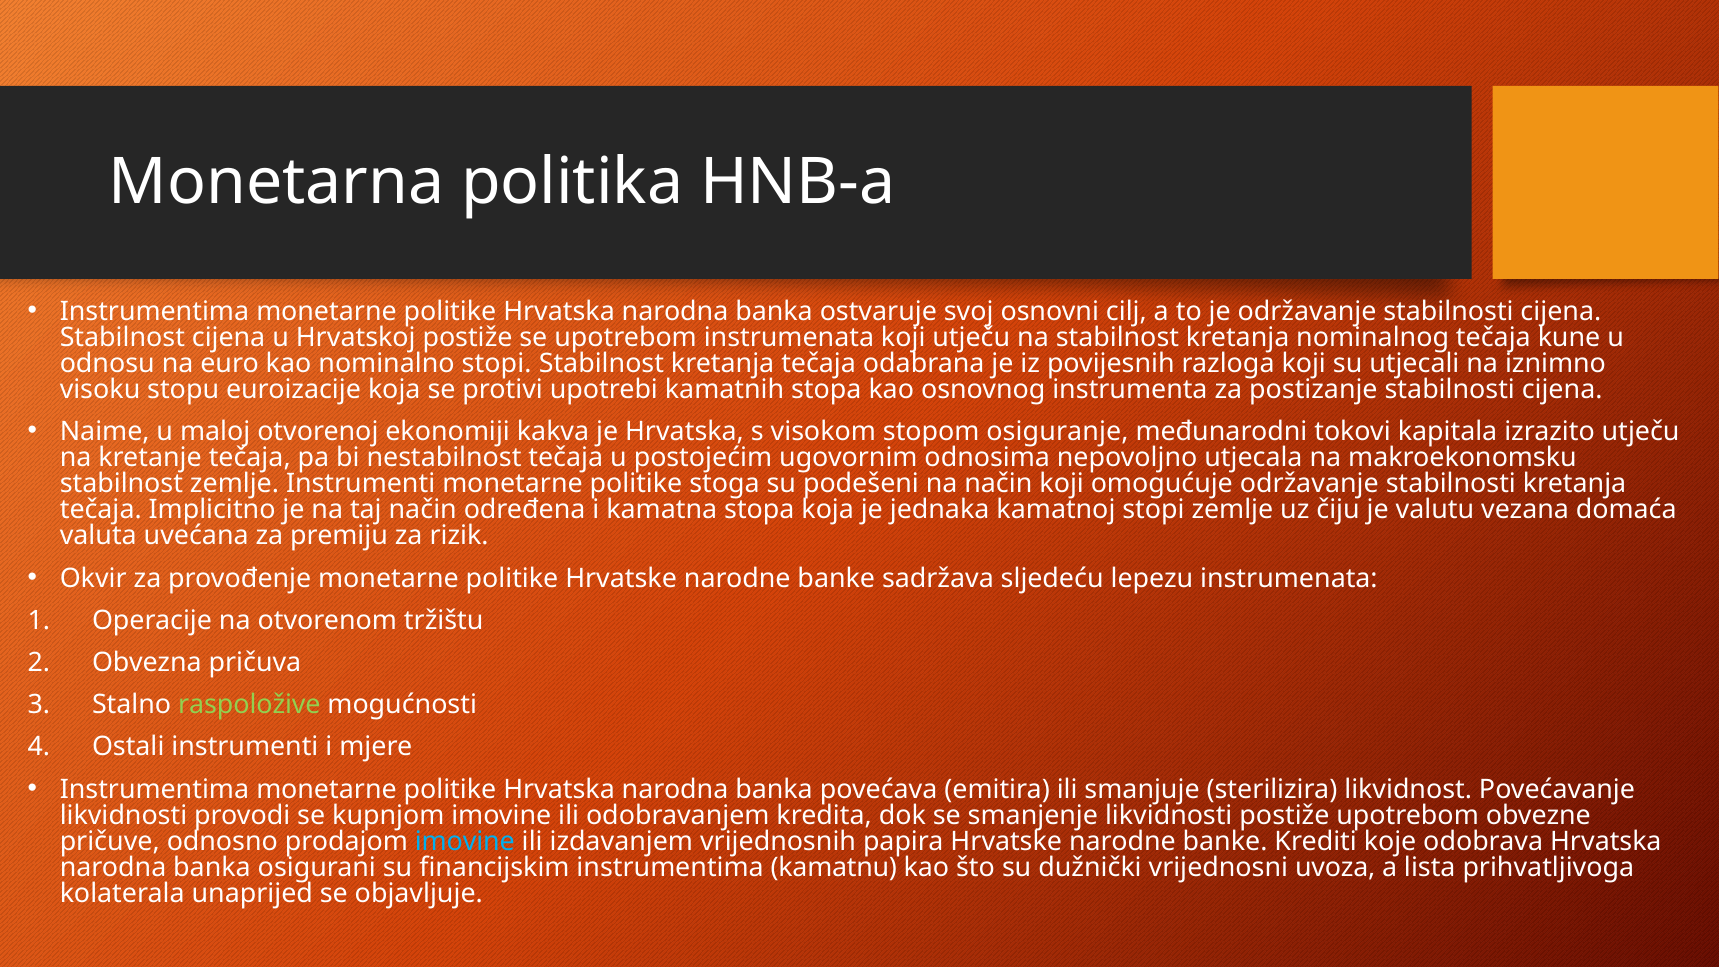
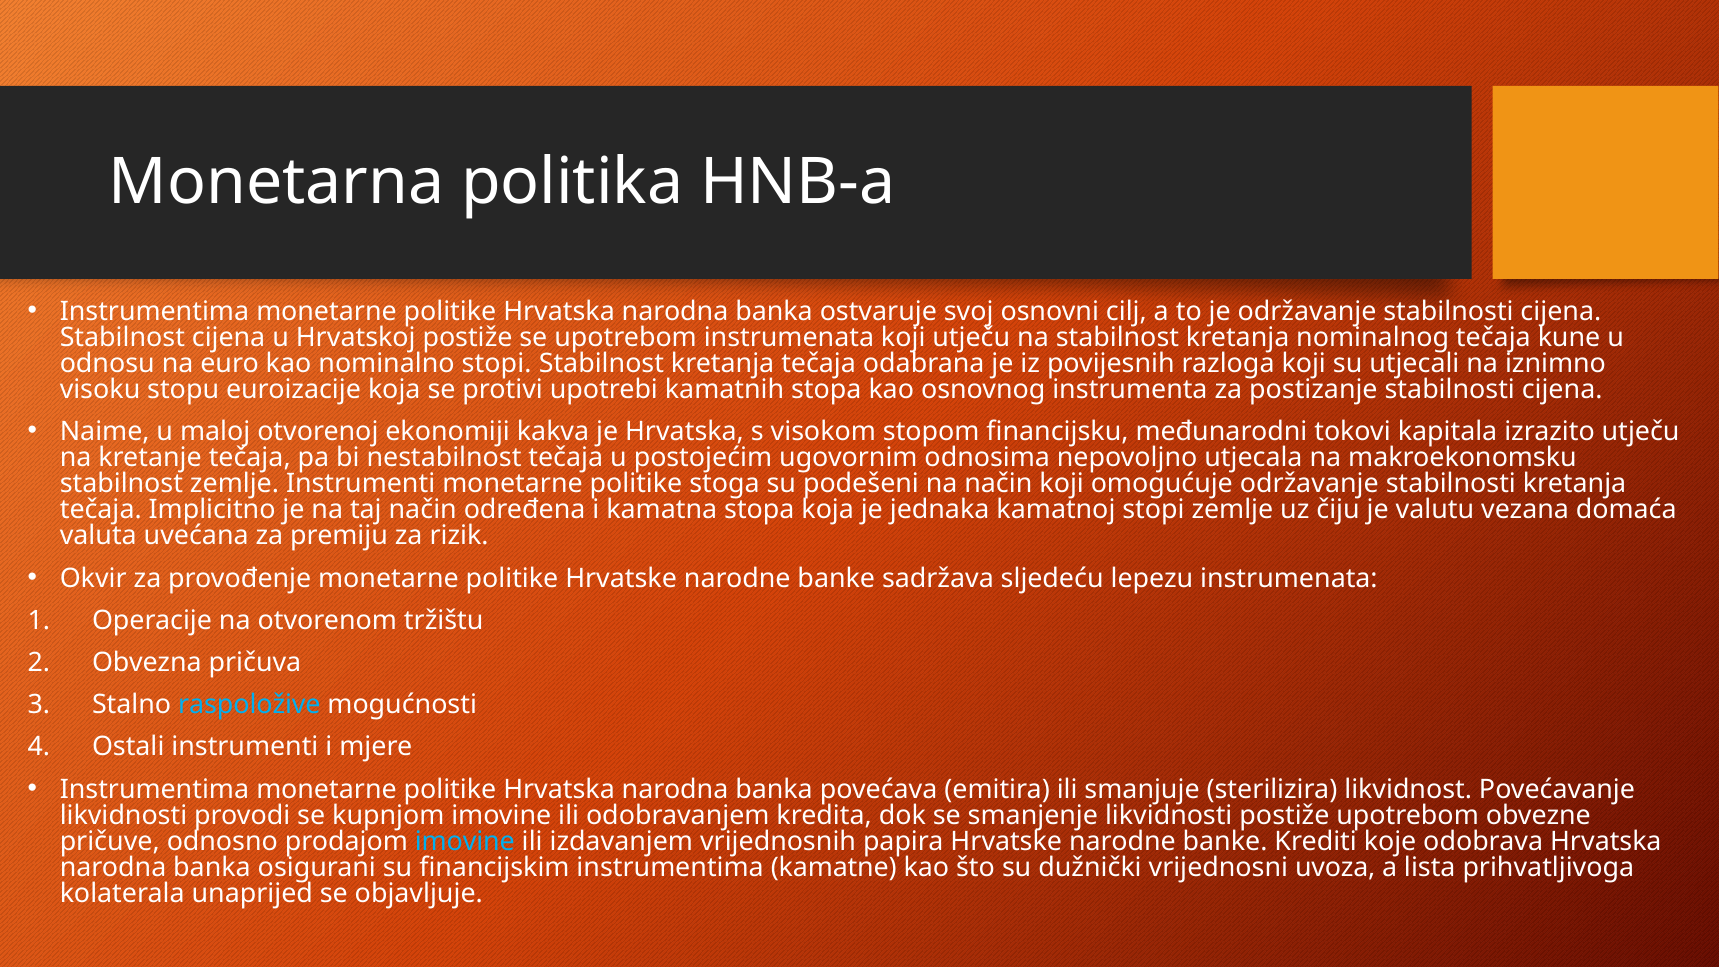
osiguranje: osiguranje -> financijsku
raspoložive colour: light green -> light blue
kamatnu: kamatnu -> kamatne
